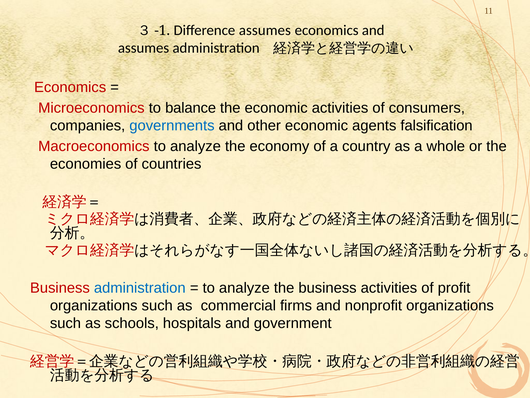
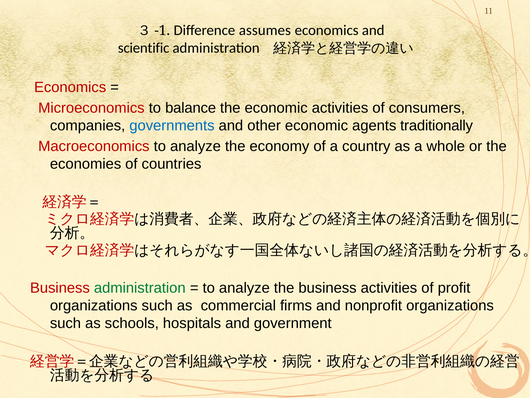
assumes at (144, 48): assumes -> scientific
falsification: falsification -> traditionally
administration at (140, 287) colour: blue -> green
